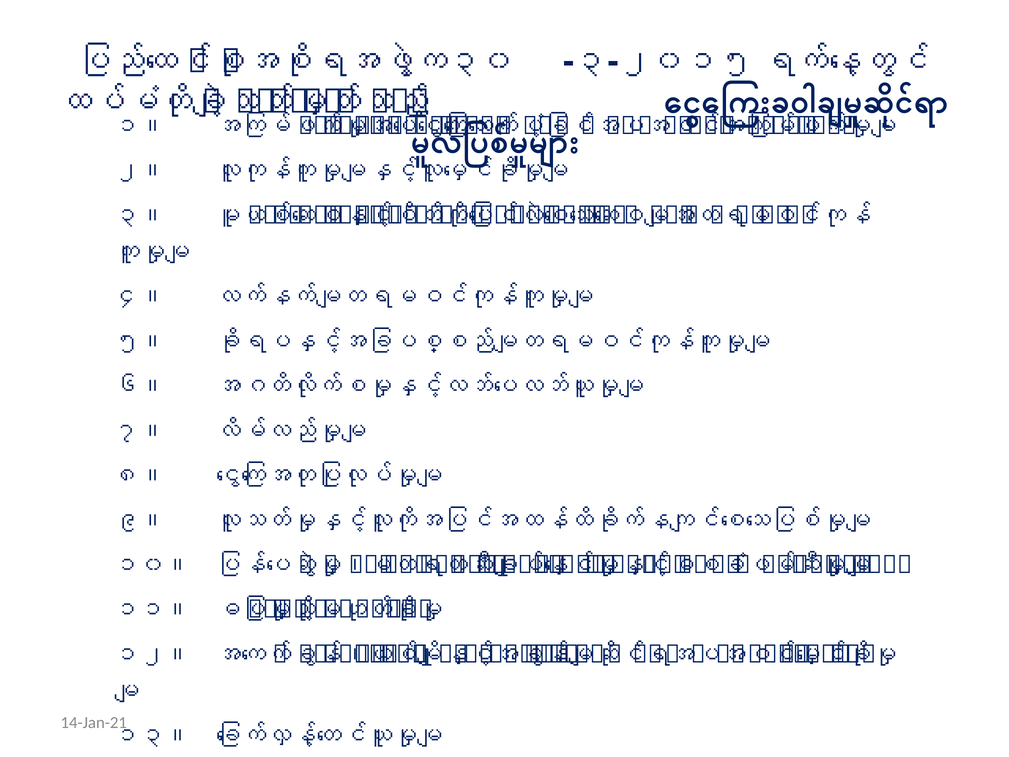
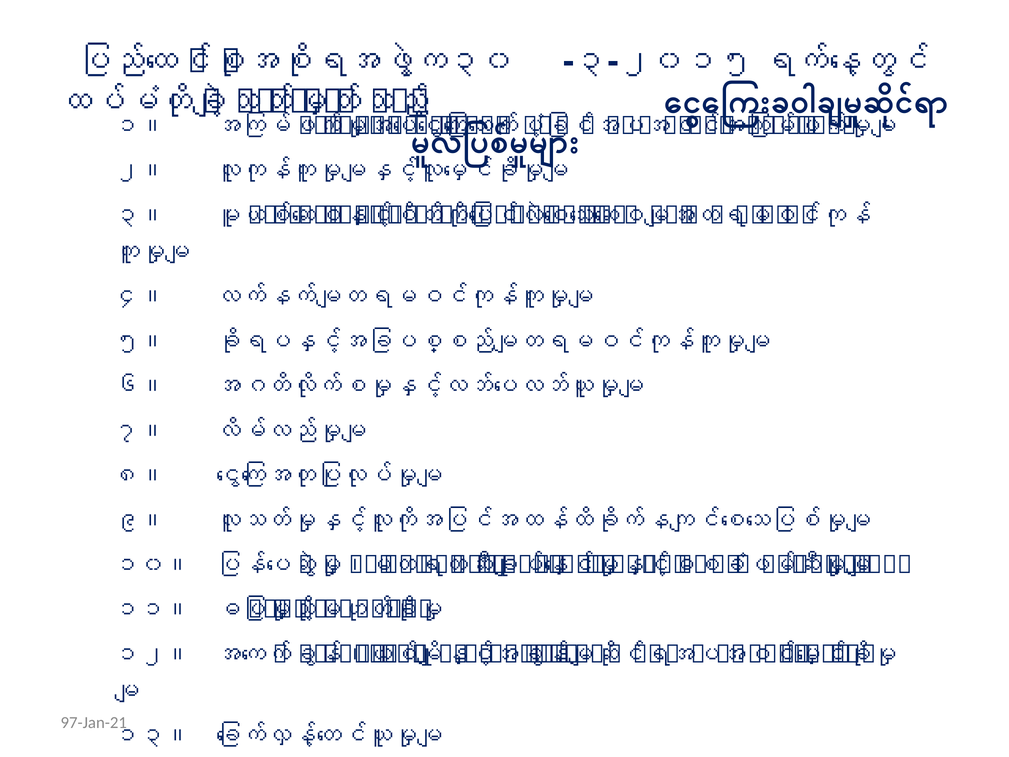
14-Jan-21: 14-Jan-21 -> 97-Jan-21
